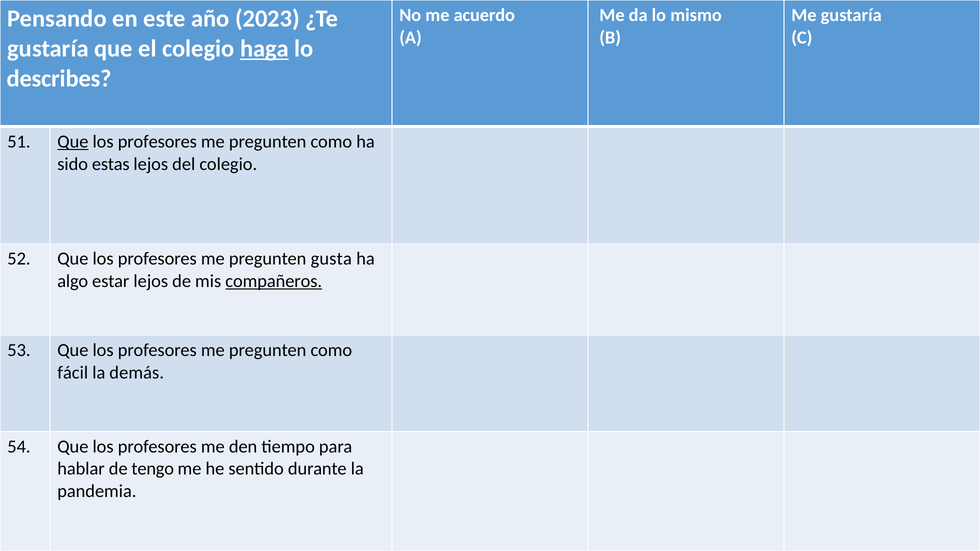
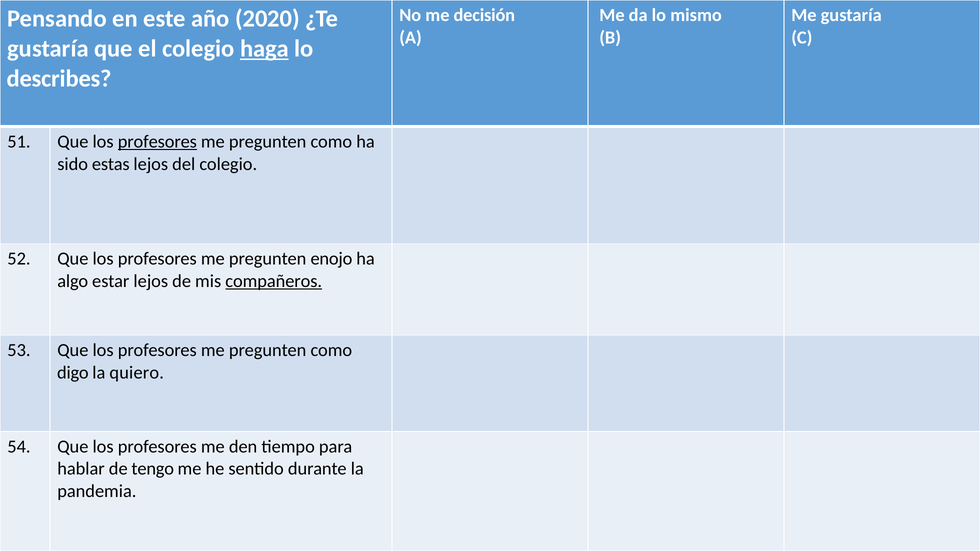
acuerdo: acuerdo -> decisión
2023: 2023 -> 2020
Que at (73, 142) underline: present -> none
profesores at (157, 142) underline: none -> present
gusta: gusta -> enojo
fácil: fácil -> digo
demás: demás -> quiero
